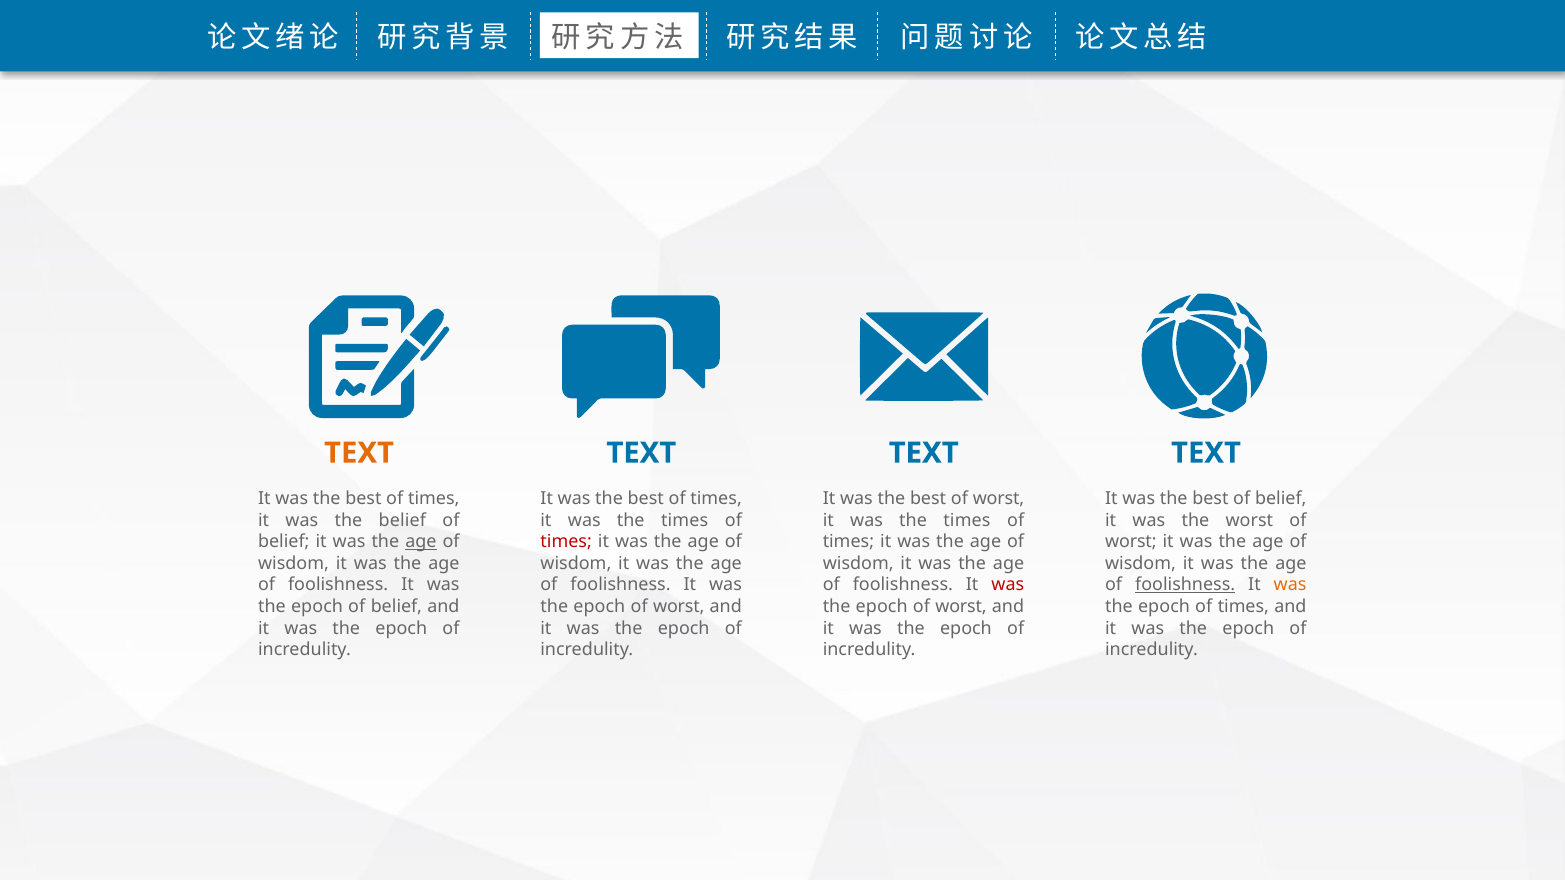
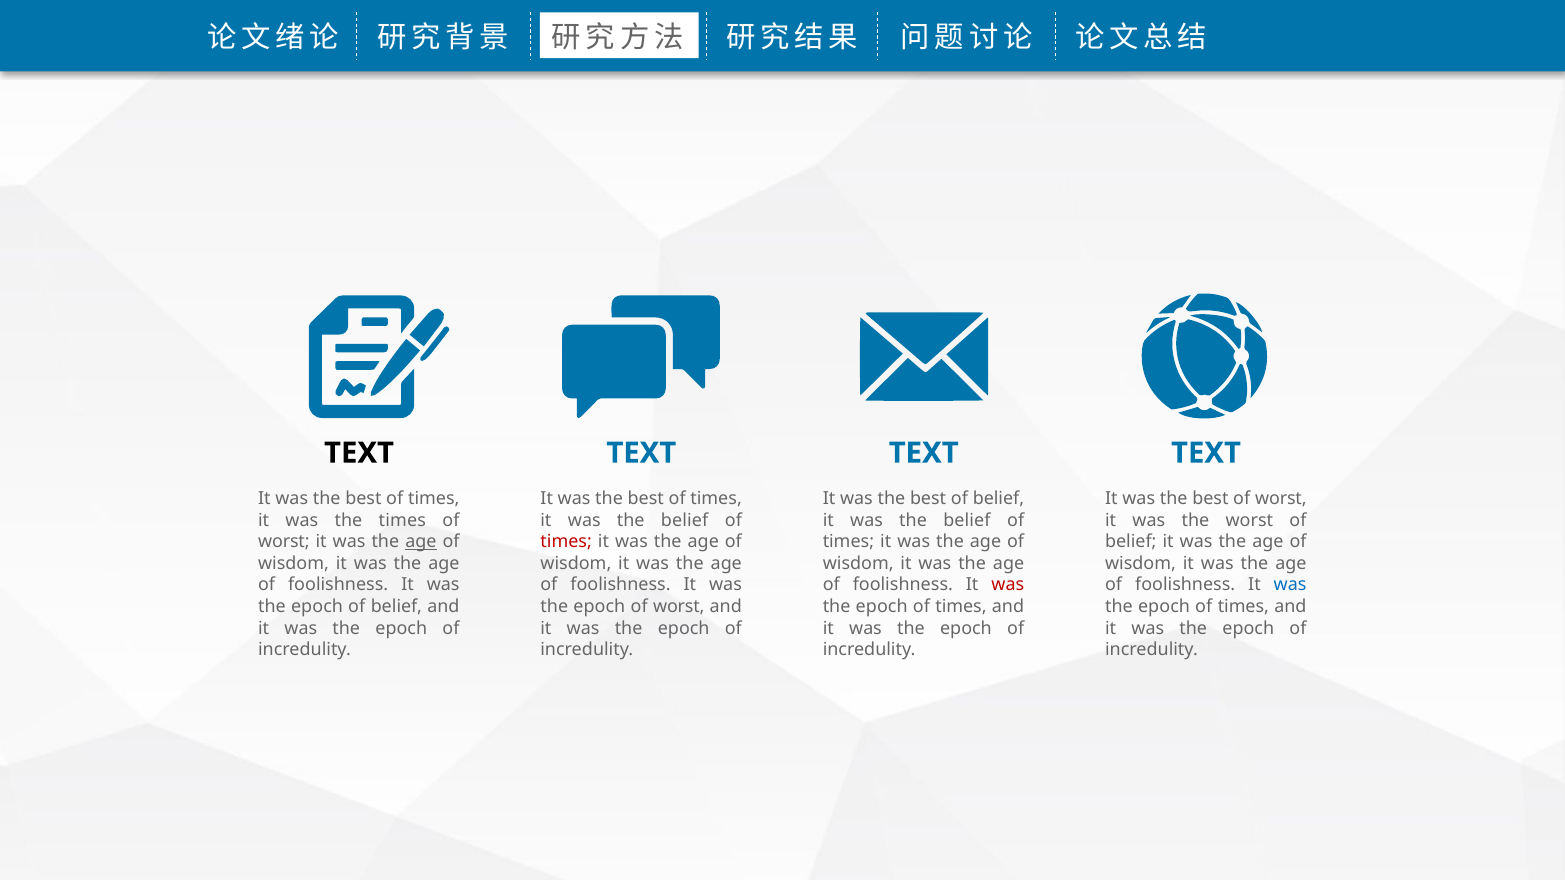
TEXT at (359, 453) colour: orange -> black
best of worst: worst -> belief
best of belief: belief -> worst
the belief: belief -> times
times at (685, 521): times -> belief
times at (967, 521): times -> belief
belief at (284, 542): belief -> worst
worst at (1131, 542): worst -> belief
foolishness at (1185, 585) underline: present -> none
was at (1290, 585) colour: orange -> blue
worst at (961, 607): worst -> times
